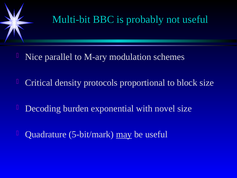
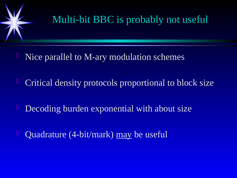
novel: novel -> about
5-bit/mark: 5-bit/mark -> 4-bit/mark
